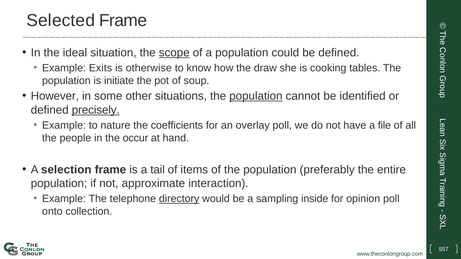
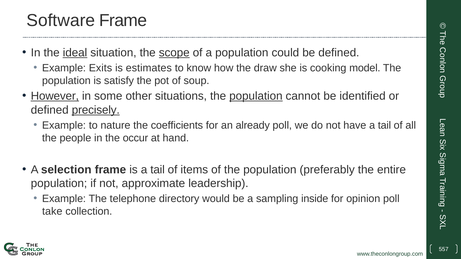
Selected: Selected -> Software
ideal underline: none -> present
otherwise: otherwise -> estimates
tables: tables -> model
initiate: initiate -> satisfy
However underline: none -> present
overlay: overlay -> already
have a file: file -> tail
interaction: interaction -> leadership
directory underline: present -> none
onto: onto -> take
